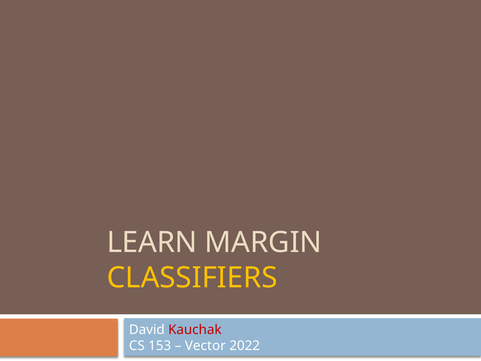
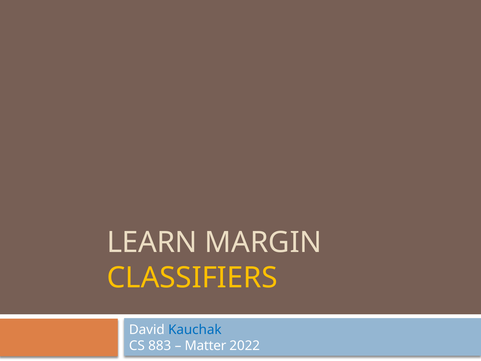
Kauchak colour: red -> blue
153: 153 -> 883
Vector: Vector -> Matter
